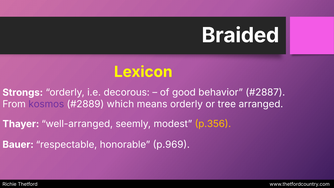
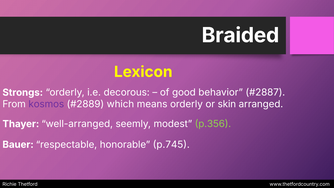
tree: tree -> skin
p.356 colour: yellow -> light green
p.969: p.969 -> p.745
